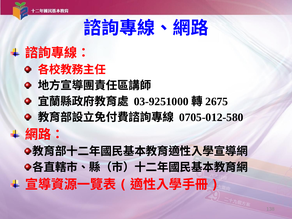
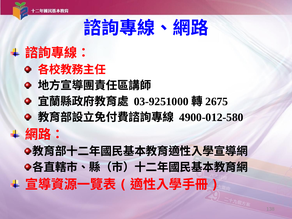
0705-012-580: 0705-012-580 -> 4900-012-580
